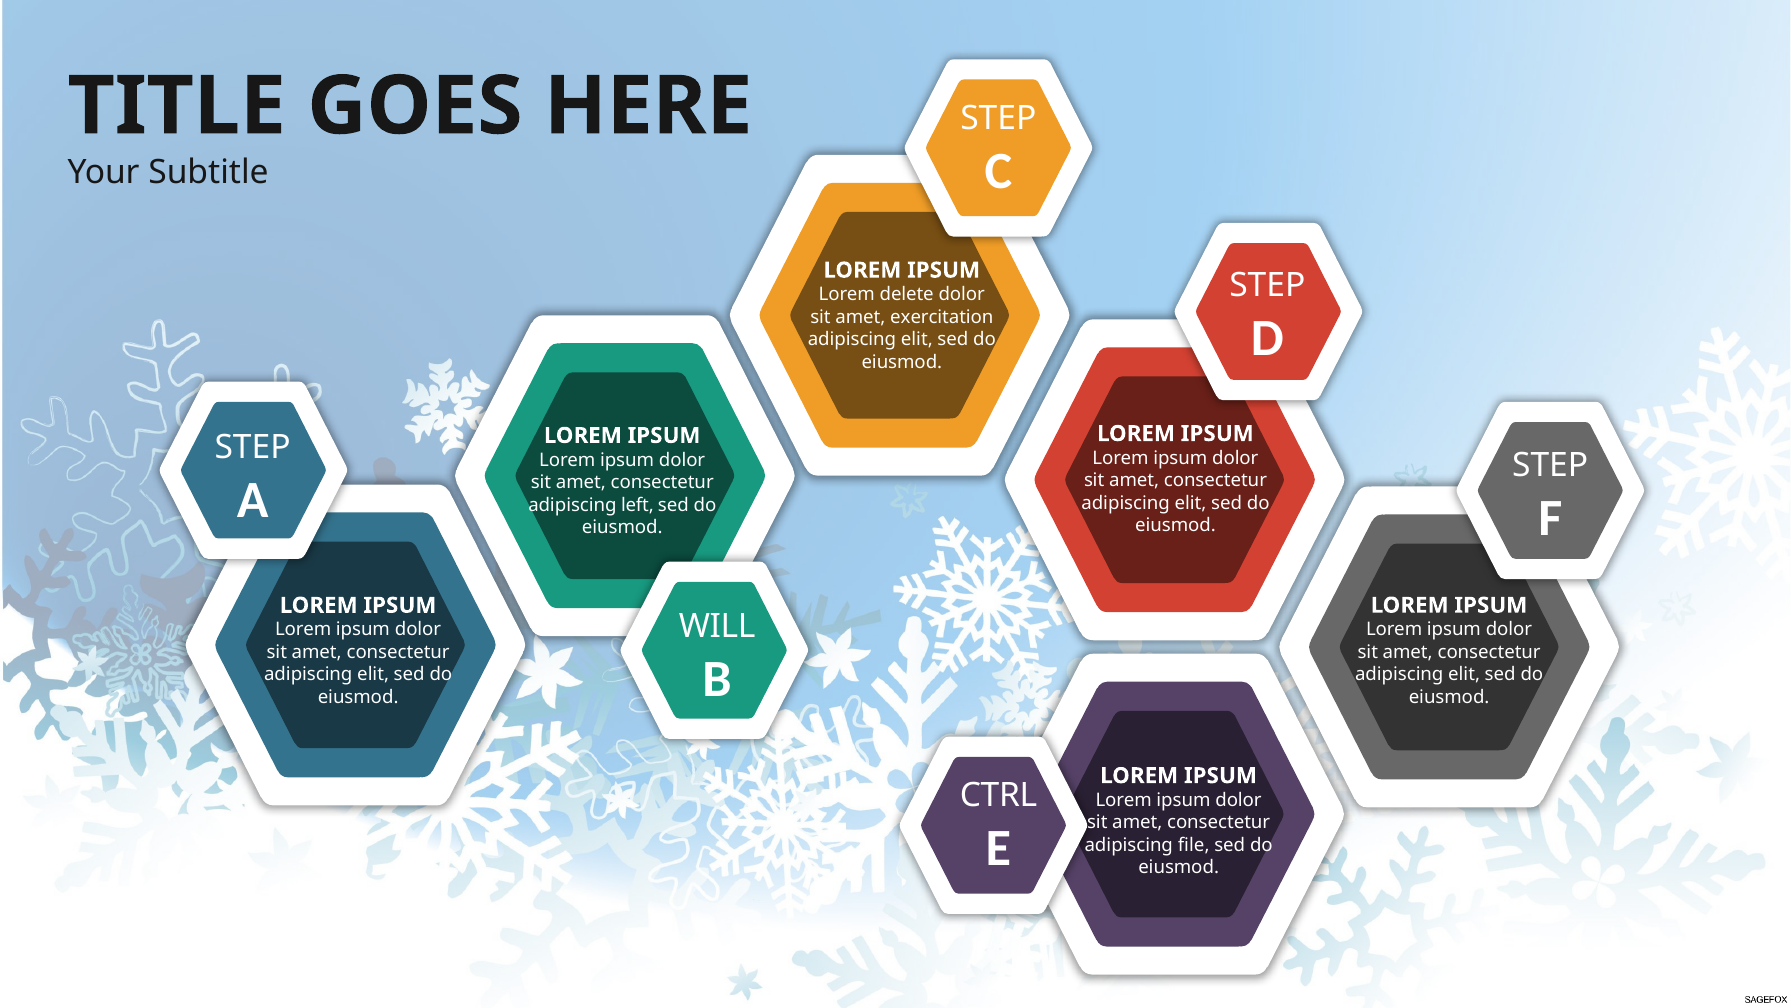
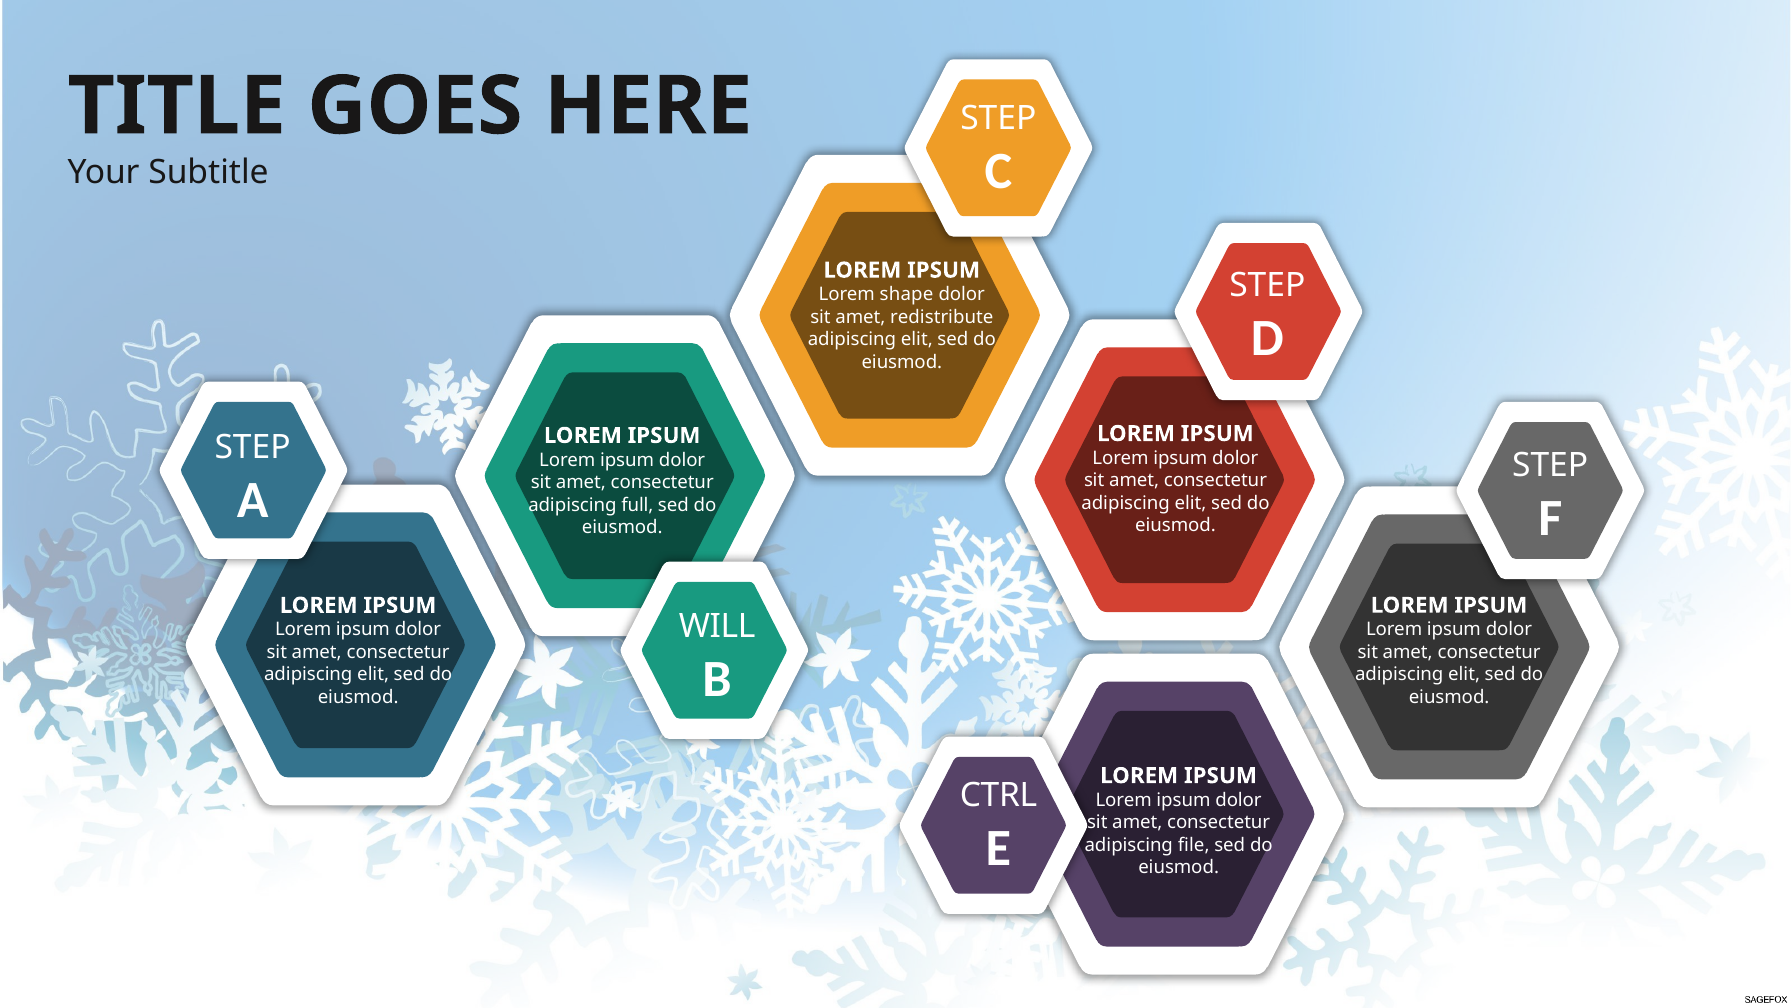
delete: delete -> shape
exercitation: exercitation -> redistribute
left: left -> full
